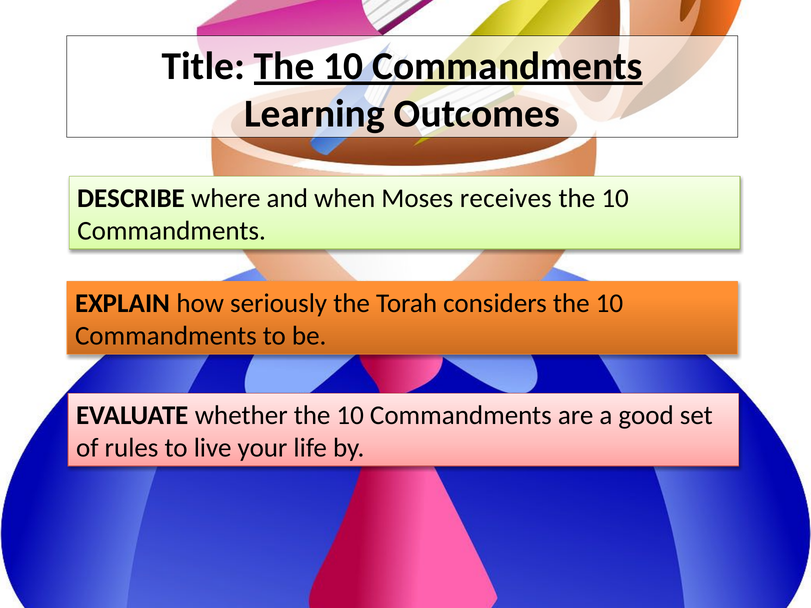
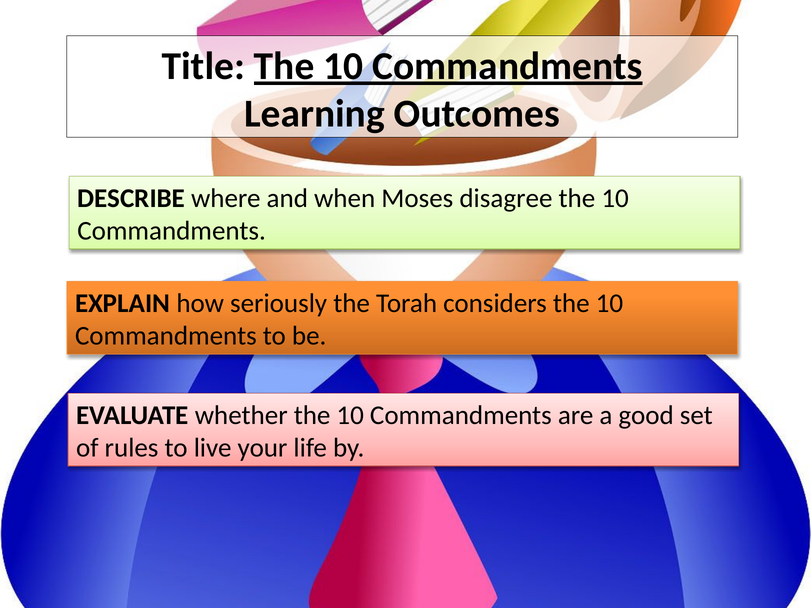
receives: receives -> disagree
